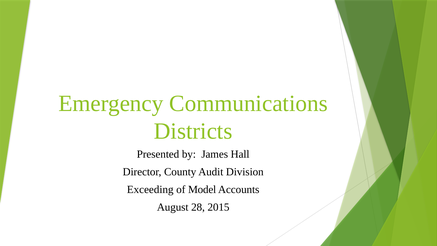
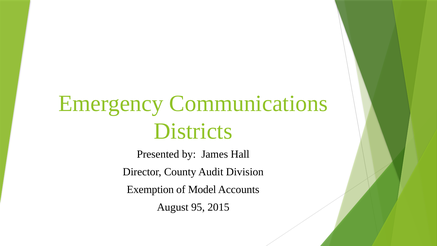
Exceeding: Exceeding -> Exemption
28: 28 -> 95
